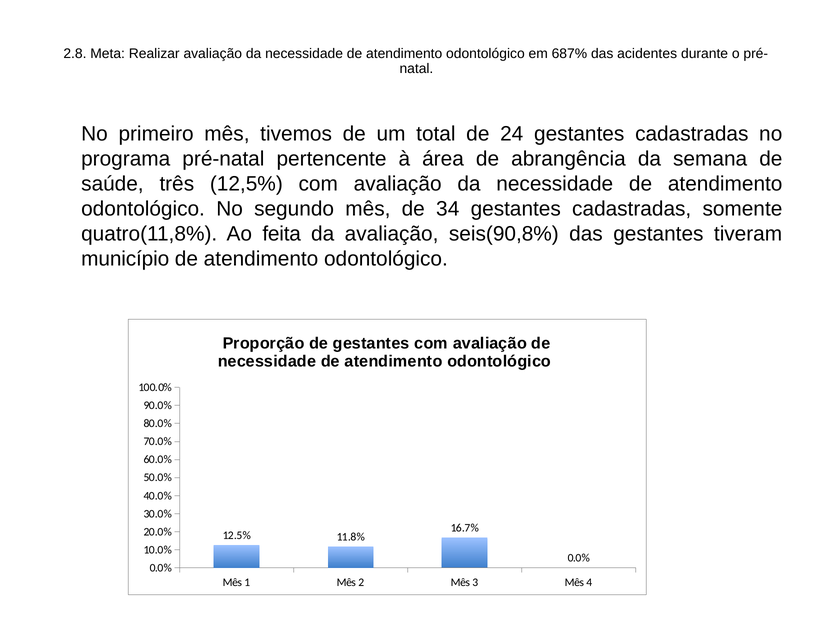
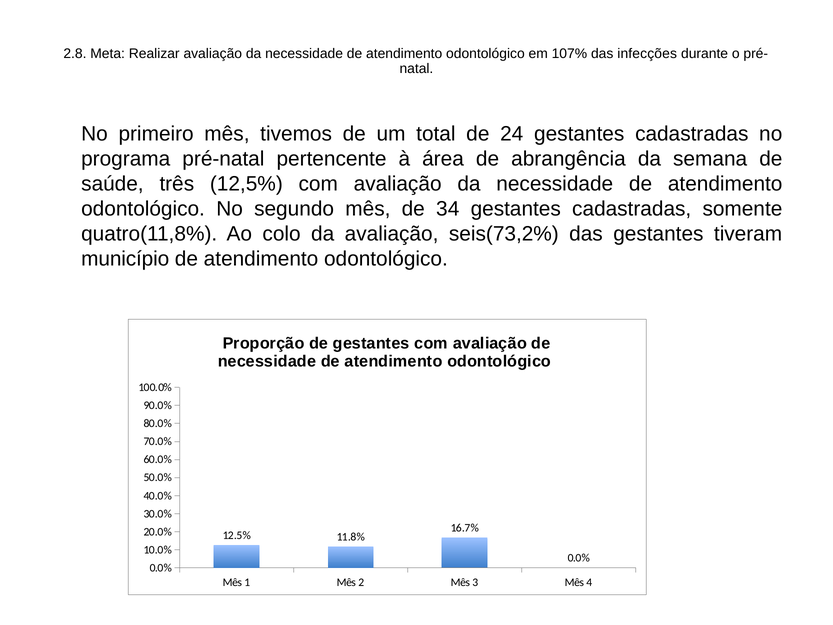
687%: 687% -> 107%
acidentes: acidentes -> infecções
feita: feita -> colo
seis(90,8%: seis(90,8% -> seis(73,2%
